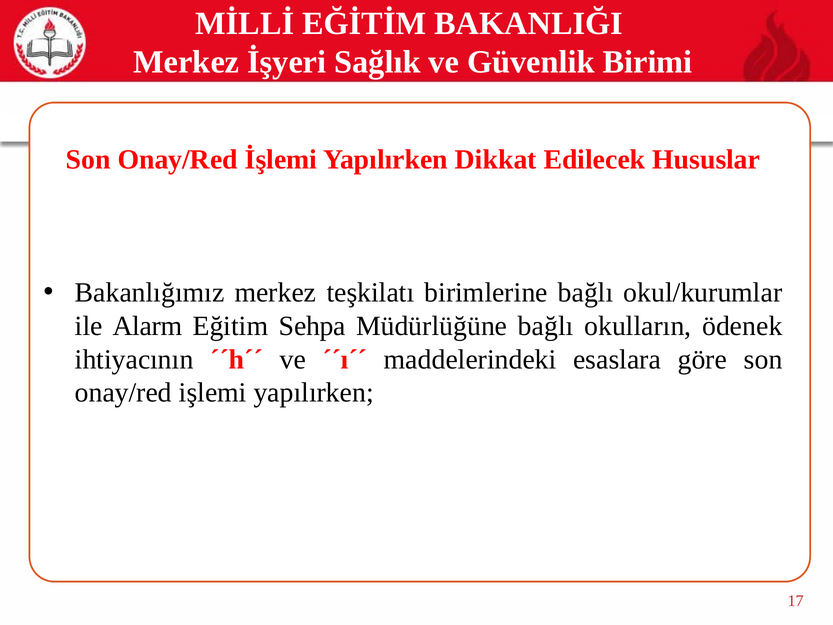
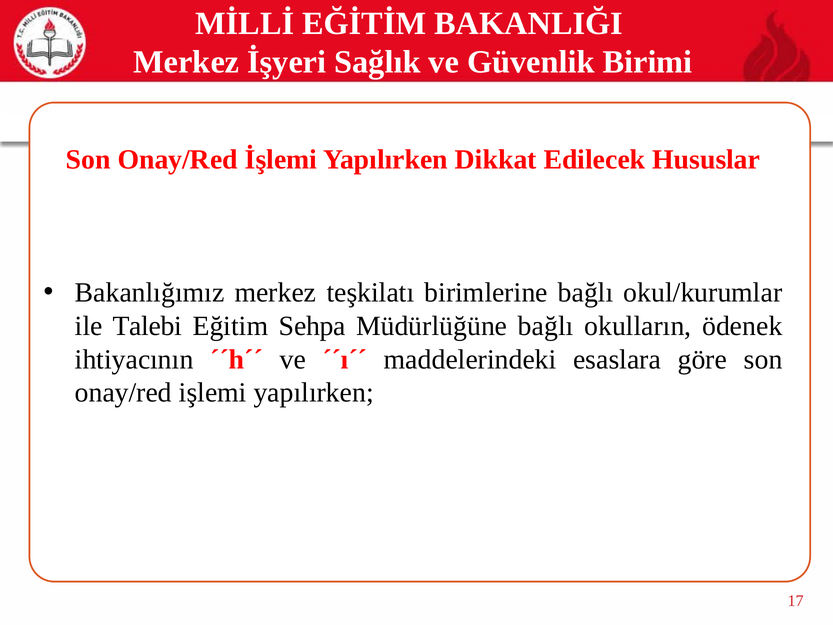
Alarm: Alarm -> Talebi
